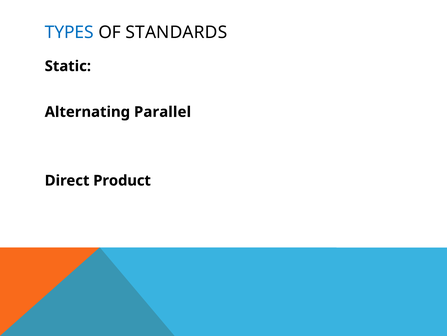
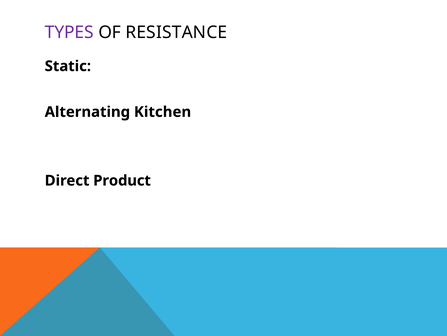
TYPES colour: blue -> purple
STANDARDS: STANDARDS -> RESISTANCE
Parallel: Parallel -> Kitchen
